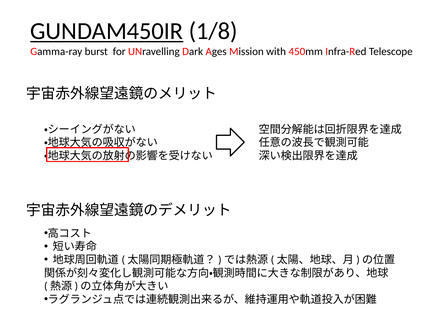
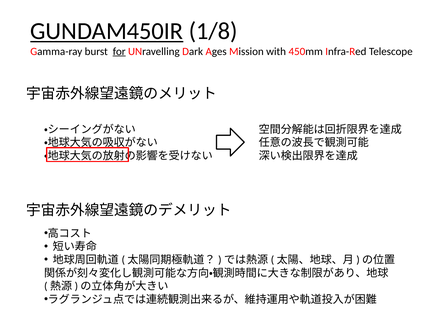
for underline: none -> present
